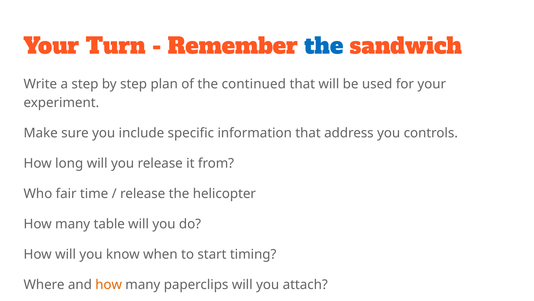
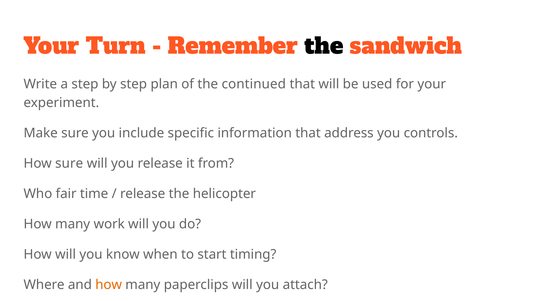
the at (324, 46) colour: blue -> black
How long: long -> sure
table: table -> work
